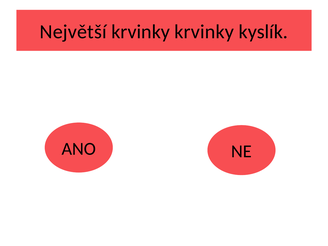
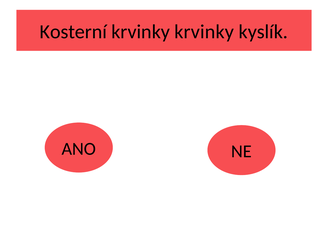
Největší: Největší -> Kosterní
